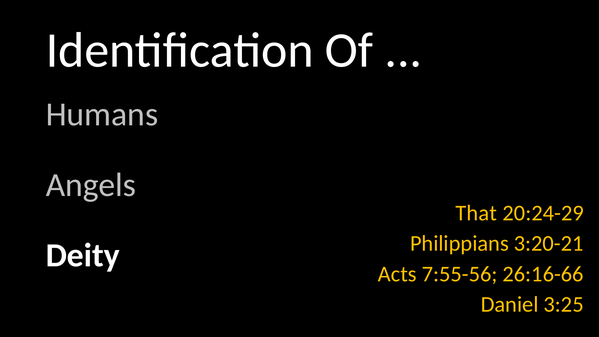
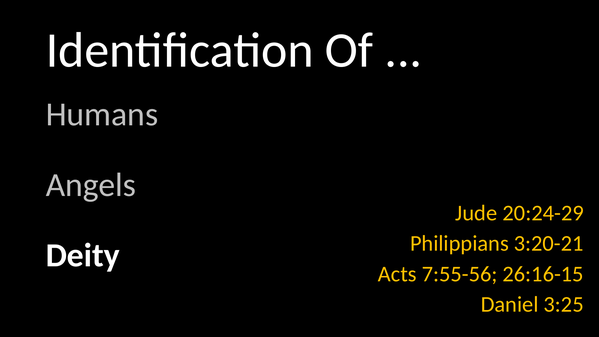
That: That -> Jude
26:16-66: 26:16-66 -> 26:16-15
